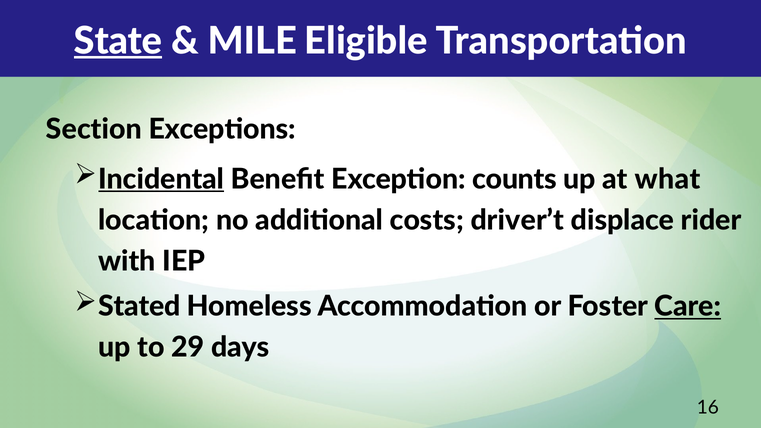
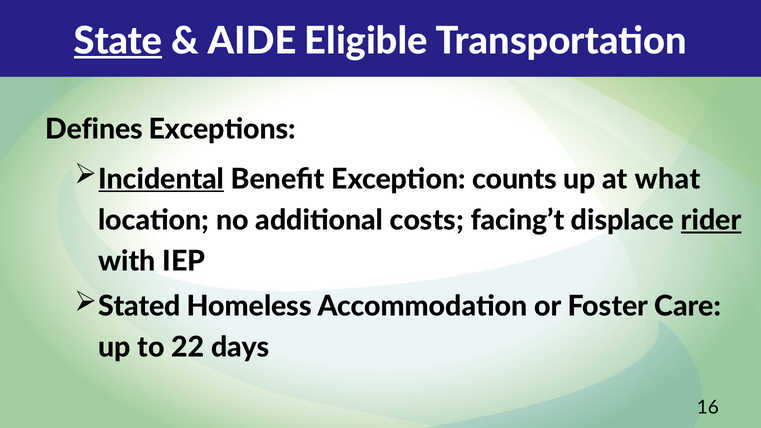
MILE: MILE -> AIDE
Section: Section -> Defines
driver’t: driver’t -> facing’t
rider underline: none -> present
Care underline: present -> none
29: 29 -> 22
